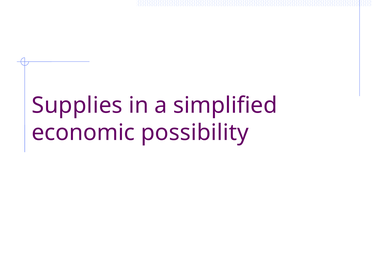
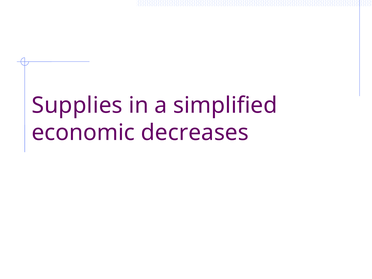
possibility: possibility -> decreases
